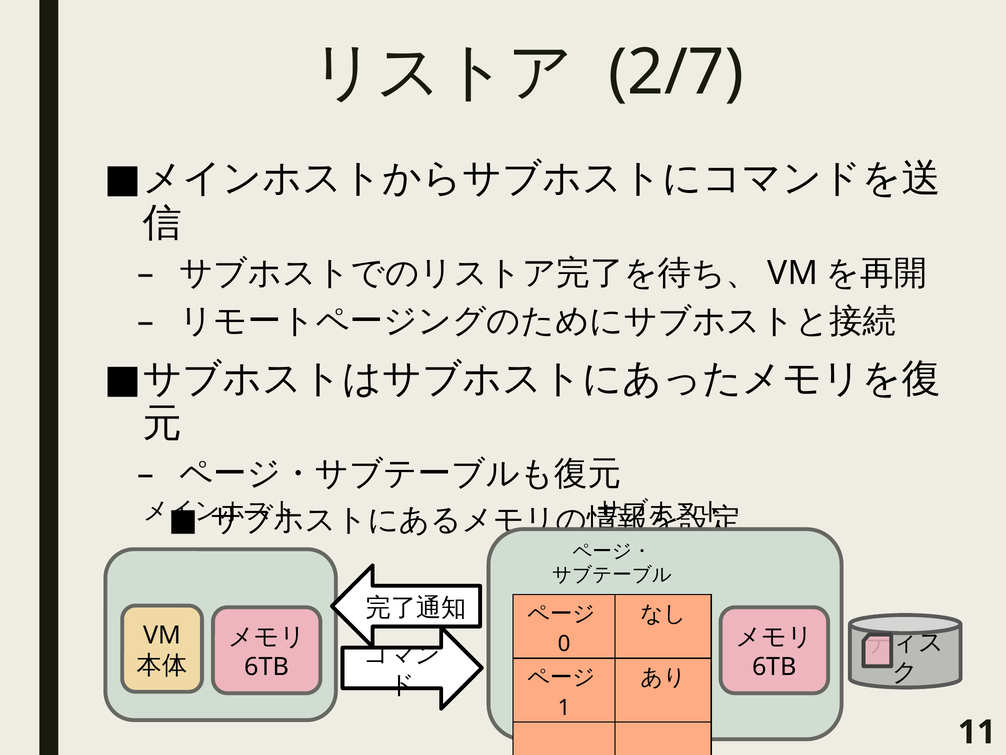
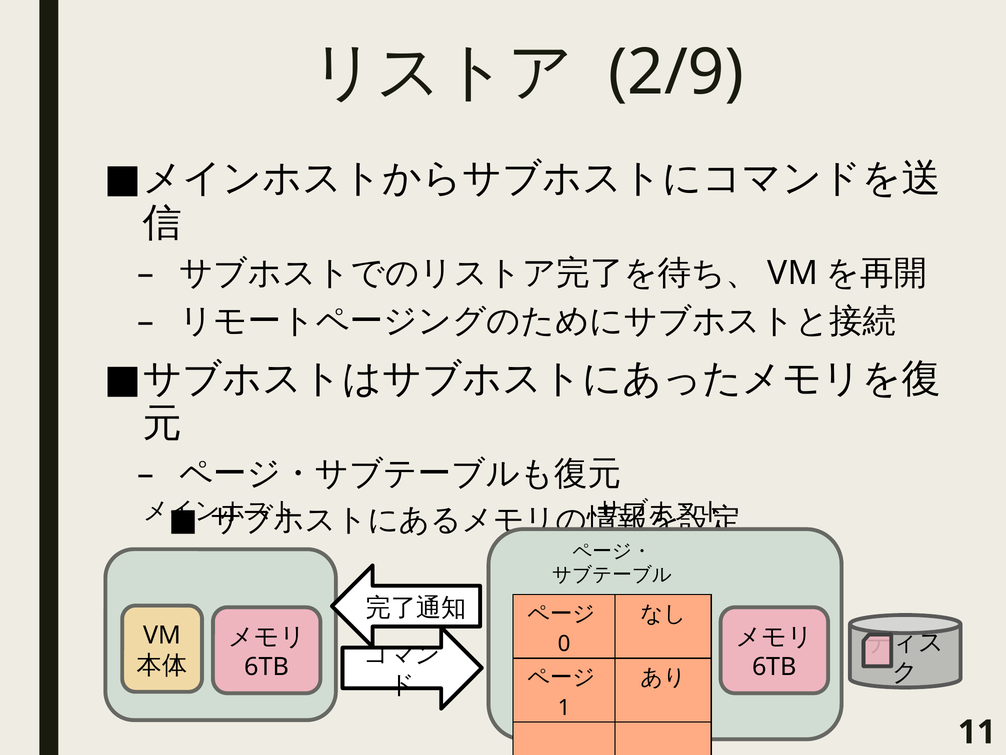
2/7: 2/7 -> 2/9
